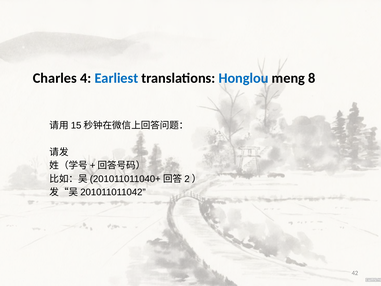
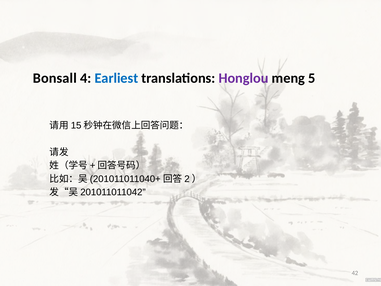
Charles: Charles -> Bonsall
Honglou colour: blue -> purple
8: 8 -> 5
